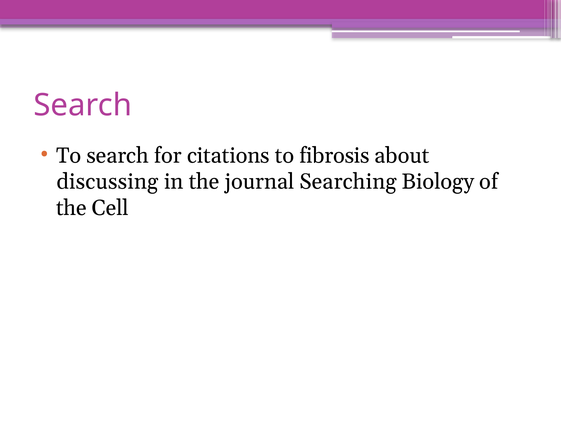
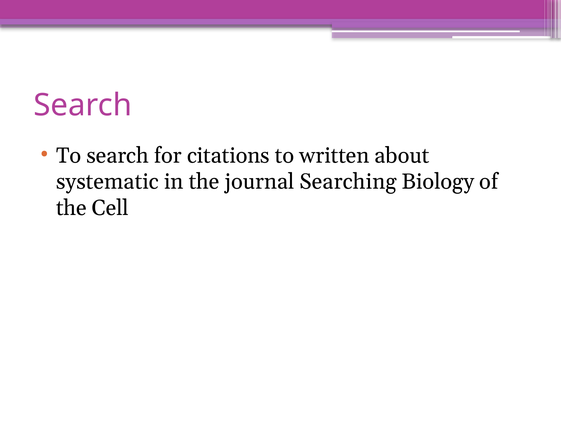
fibrosis: fibrosis -> written
discussing: discussing -> systematic
